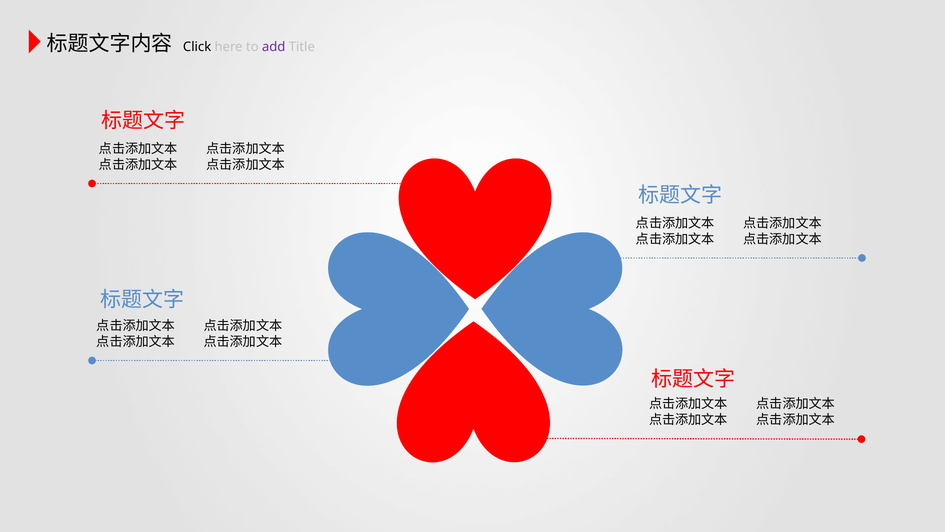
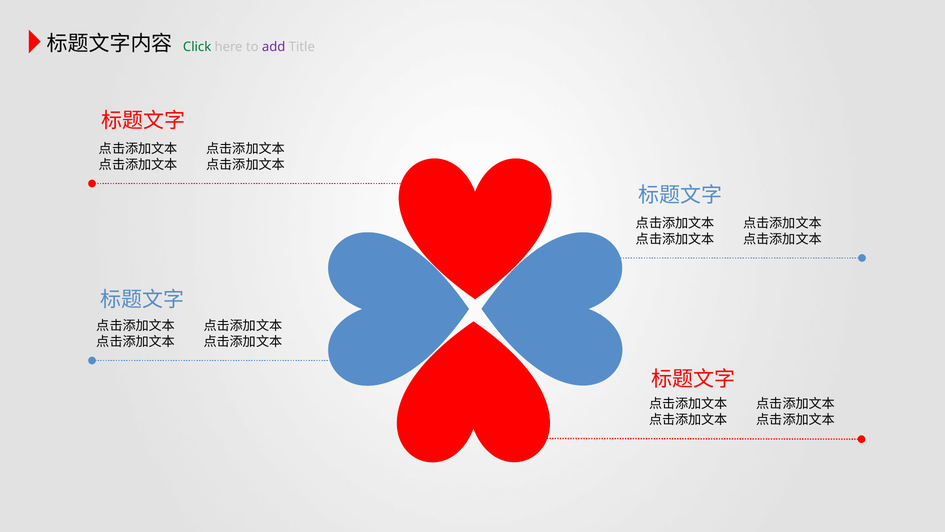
Click colour: black -> green
